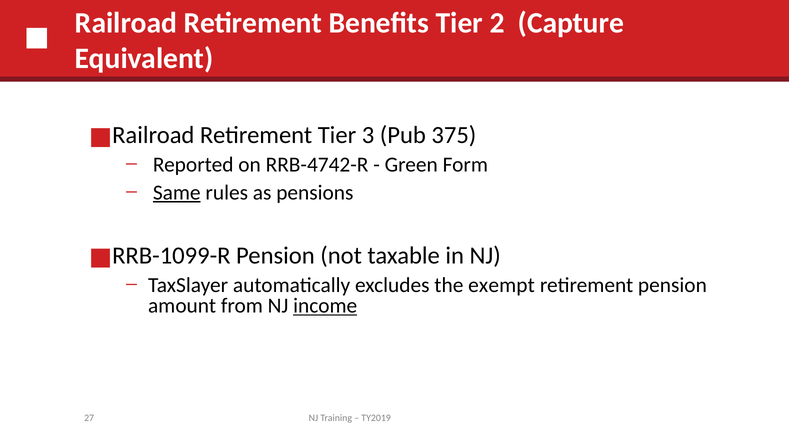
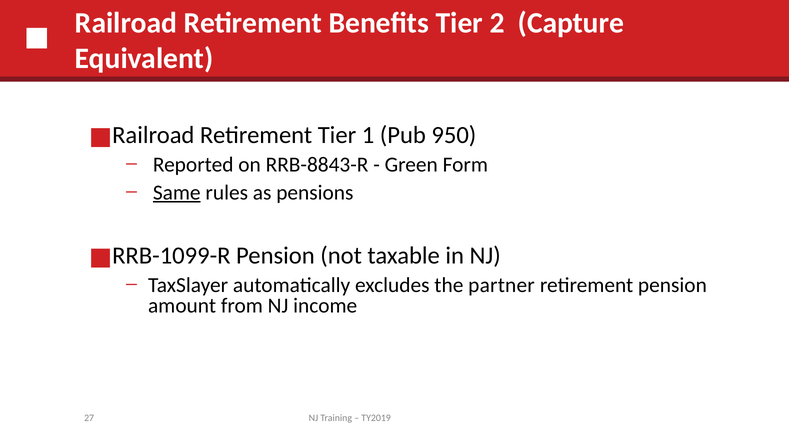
3: 3 -> 1
375: 375 -> 950
RRB-4742-R: RRB-4742-R -> RRB-8843-R
exempt: exempt -> partner
income underline: present -> none
